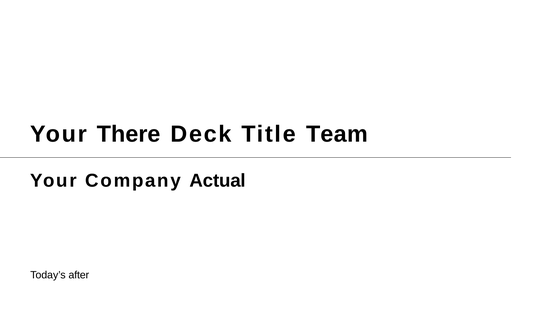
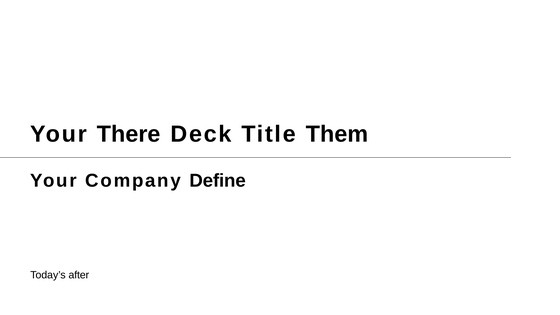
Team: Team -> Them
Actual: Actual -> Define
